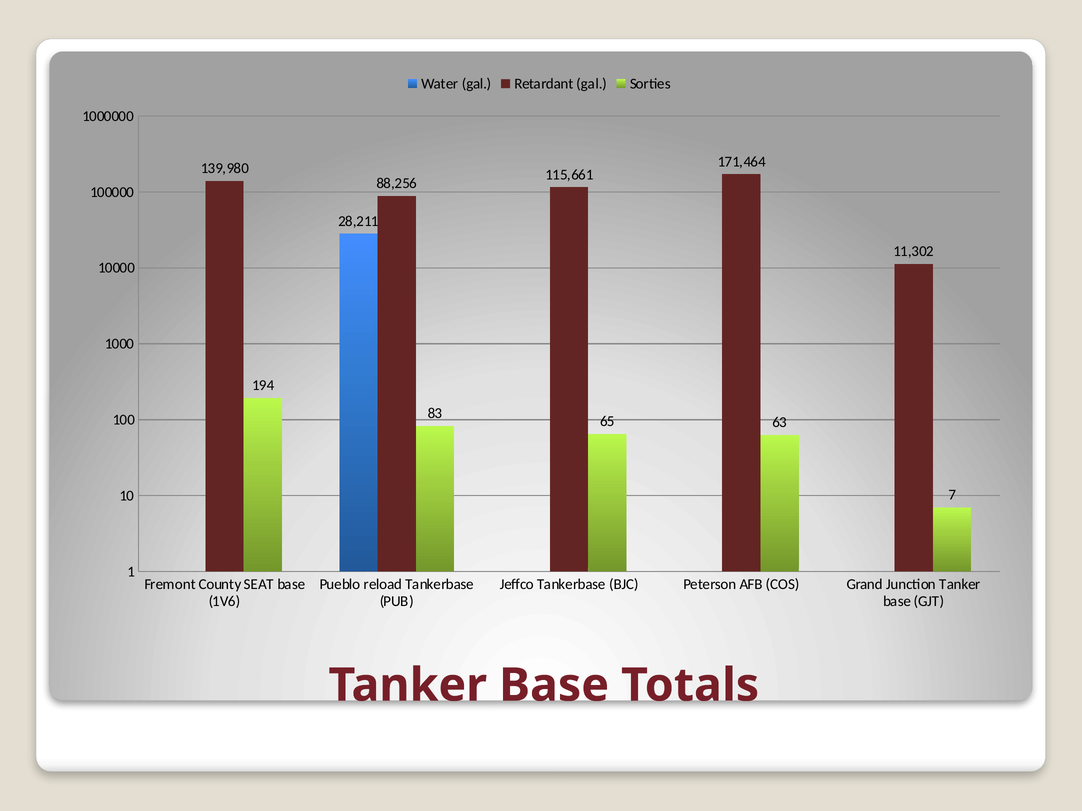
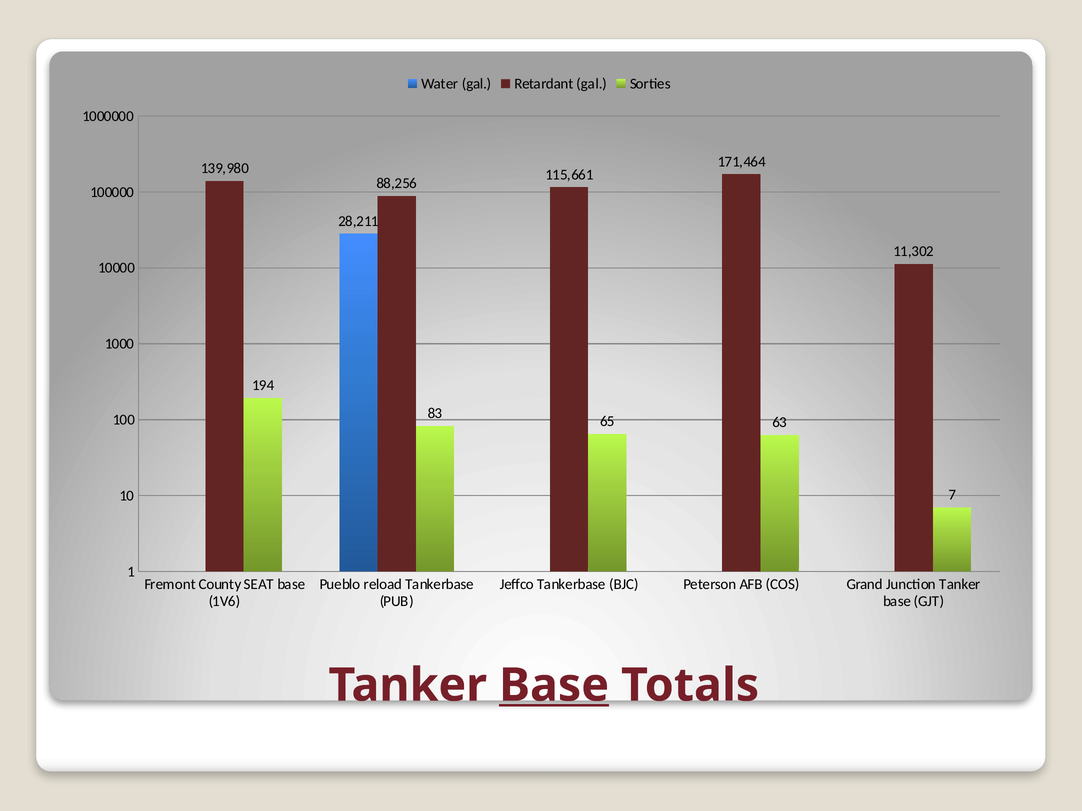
Base at (554, 686) underline: none -> present
